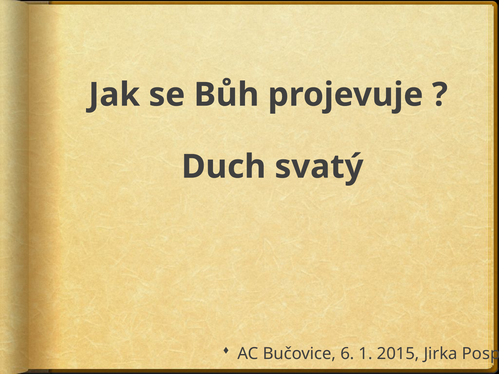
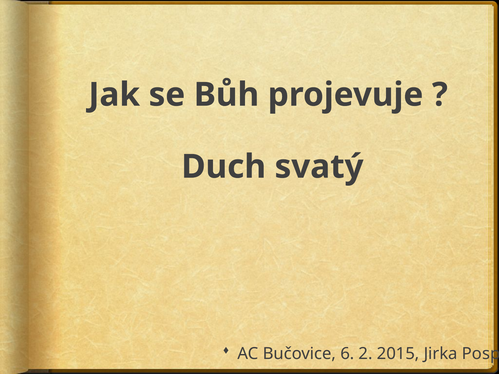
1: 1 -> 2
